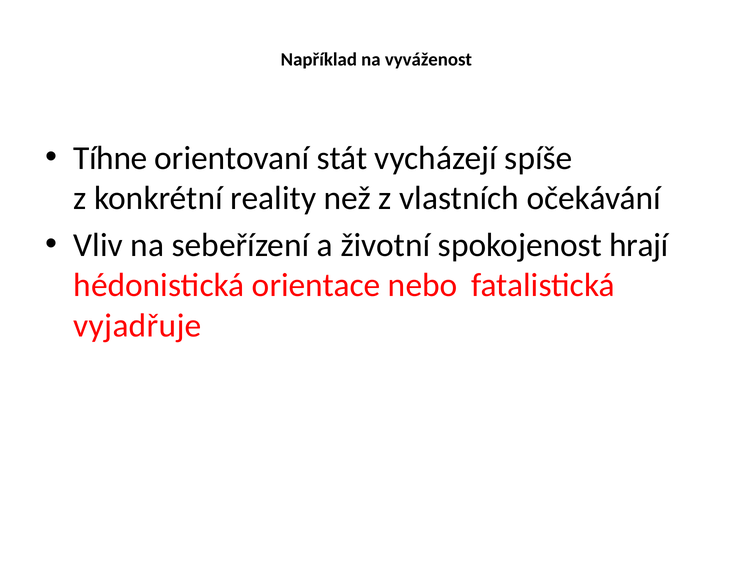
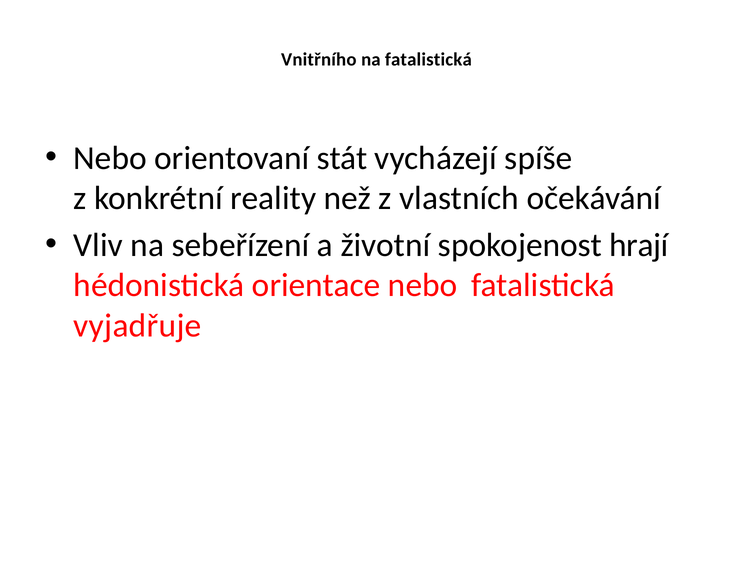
Například: Například -> Vnitřního
na vyváženost: vyváženost -> fatalistická
Tíhne at (110, 158): Tíhne -> Nebo
